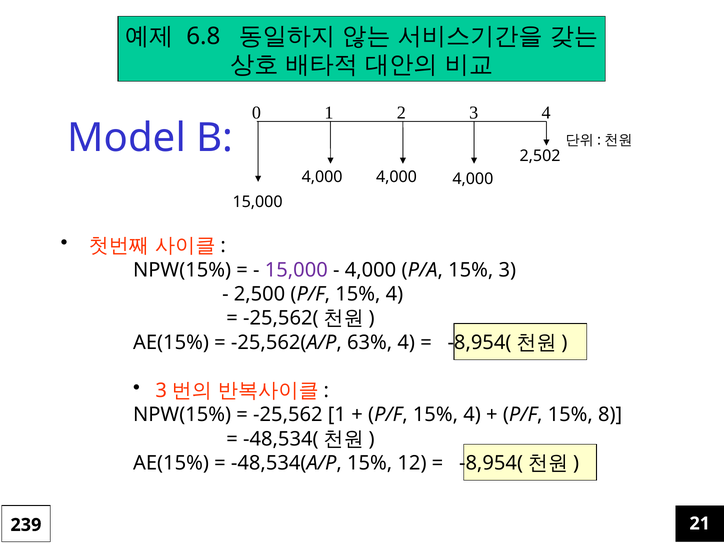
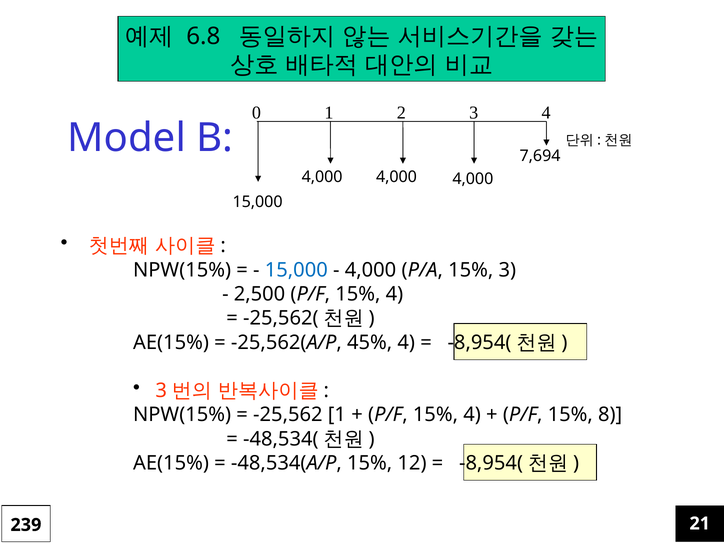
2,502: 2,502 -> 7,694
15,000 at (296, 270) colour: purple -> blue
63%: 63% -> 45%
